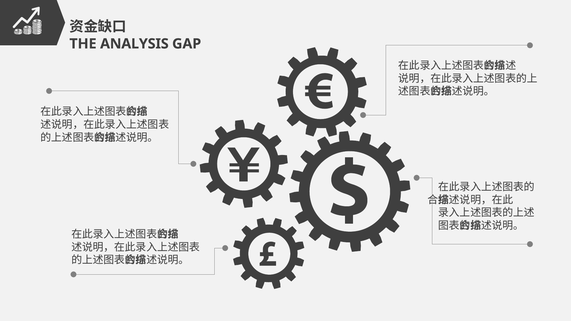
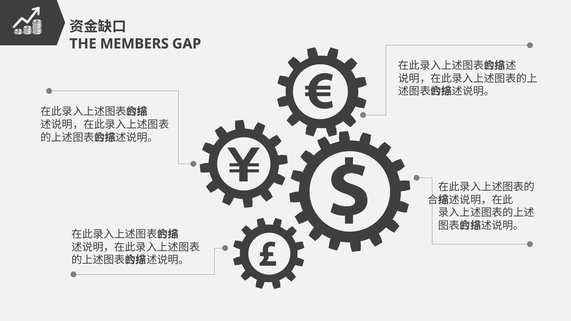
ANALYSIS: ANALYSIS -> MEMBERS
